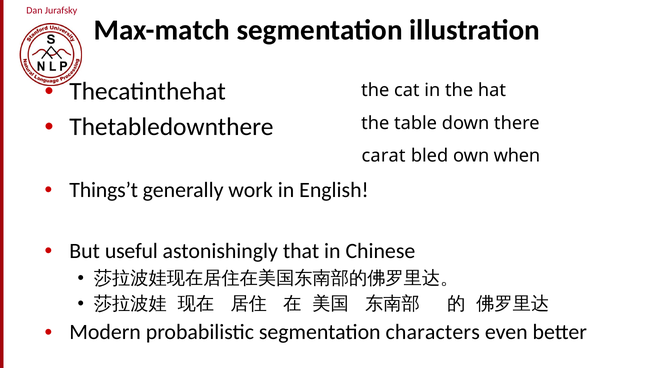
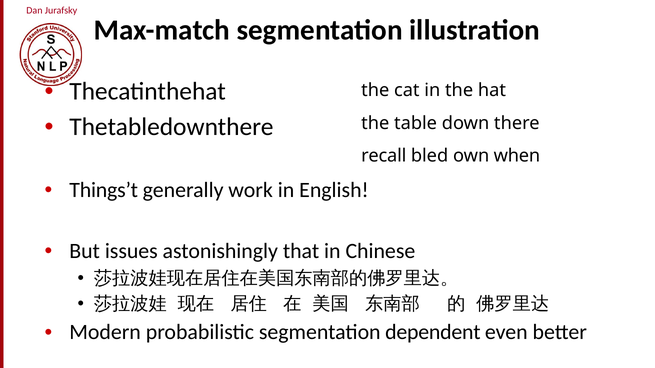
carat: carat -> recall
useful: useful -> issues
characters: characters -> dependent
